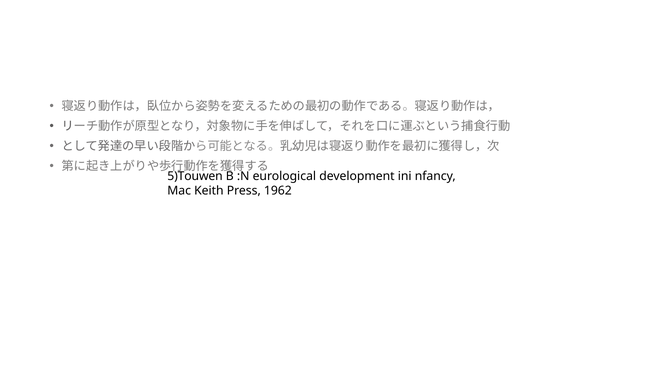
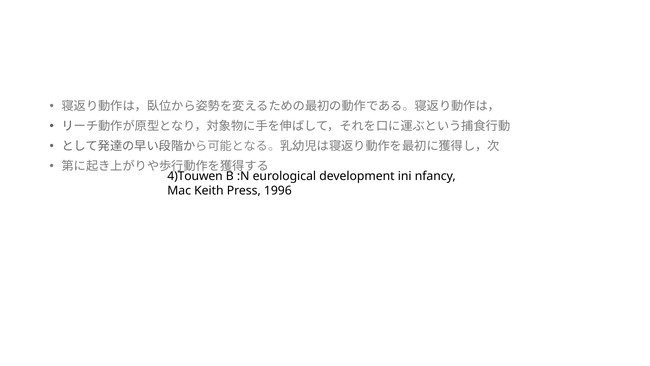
5)Touwen: 5)Touwen -> 4)Touwen
1962: 1962 -> 1996
